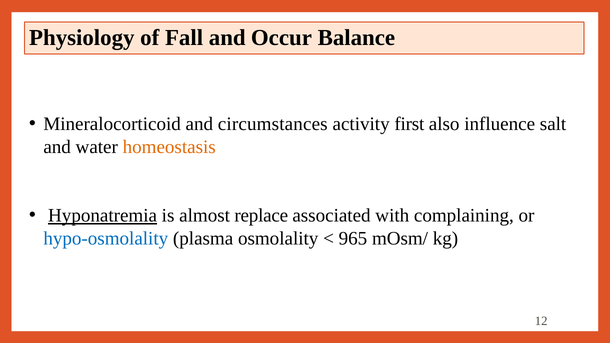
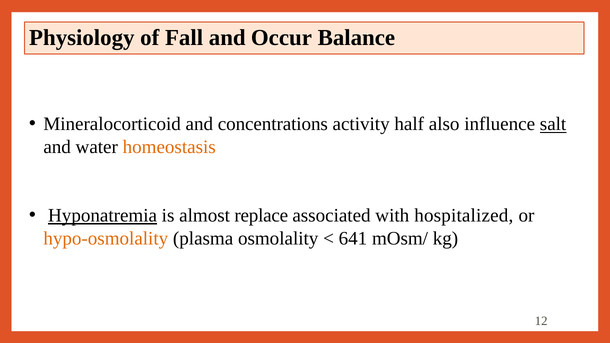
circumstances: circumstances -> concentrations
first: first -> half
salt underline: none -> present
complaining: complaining -> hospitalized
hypo-osmolality colour: blue -> orange
965: 965 -> 641
